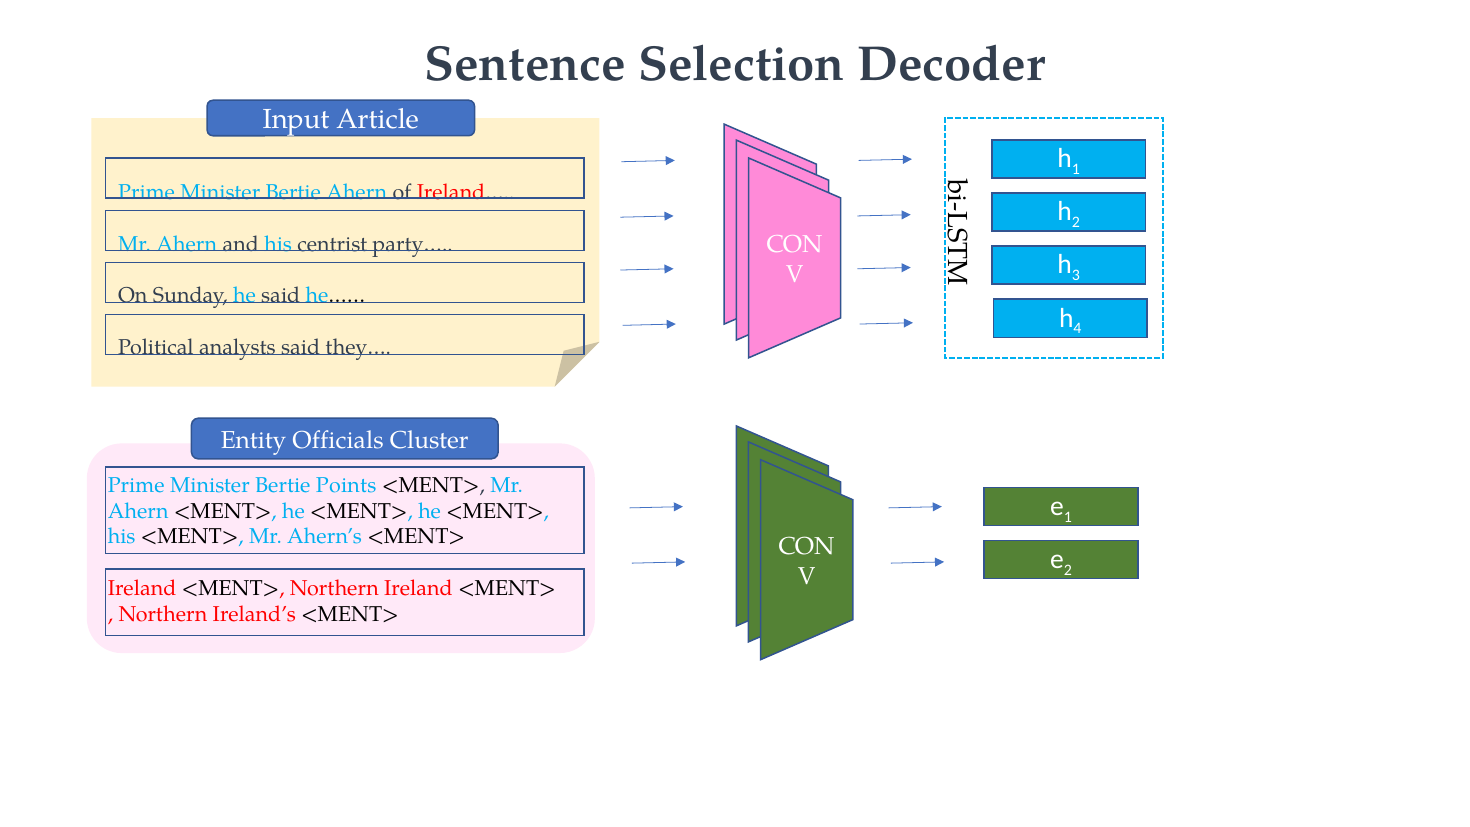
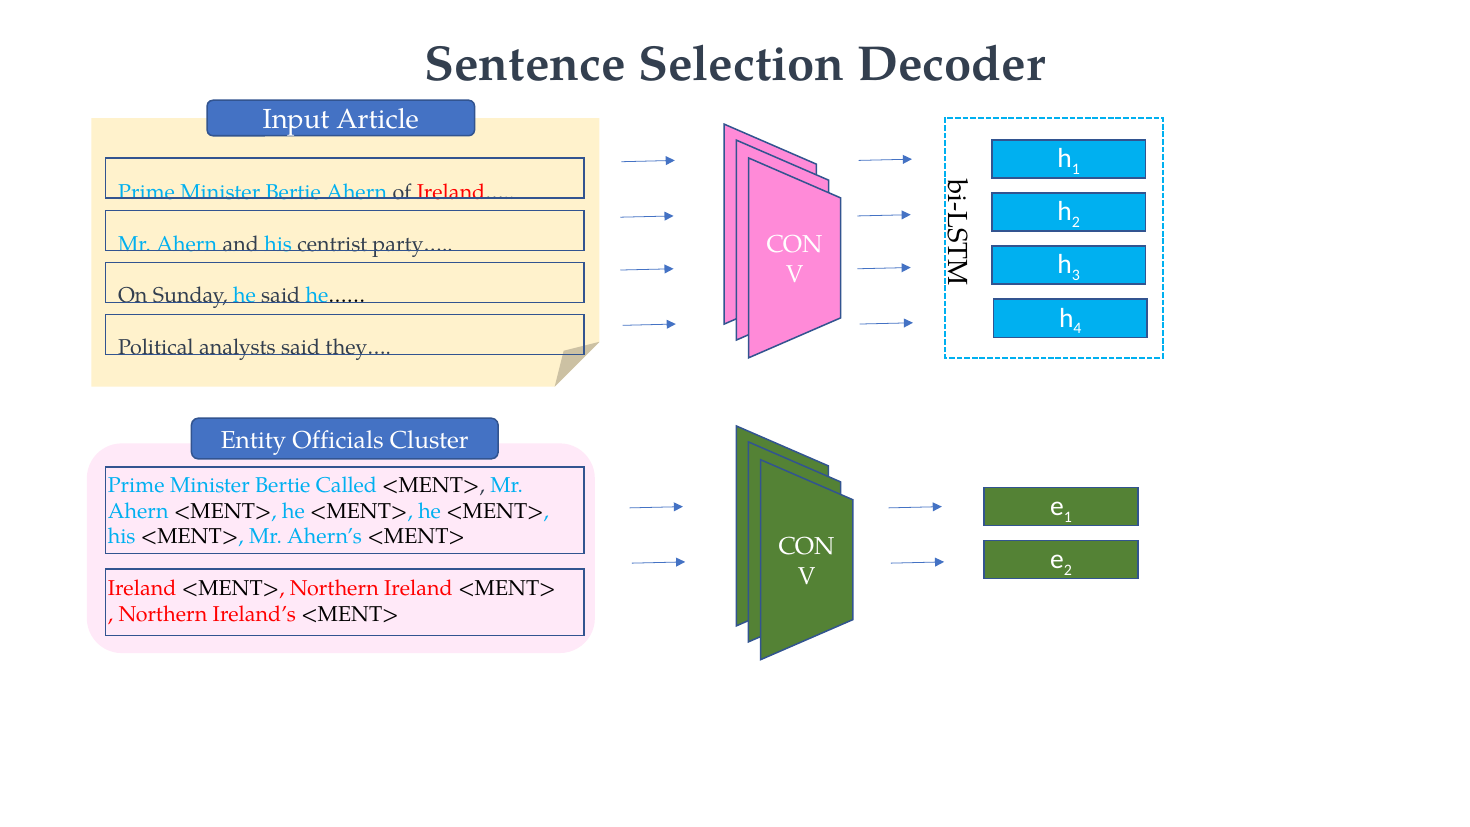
Points: Points -> Called
